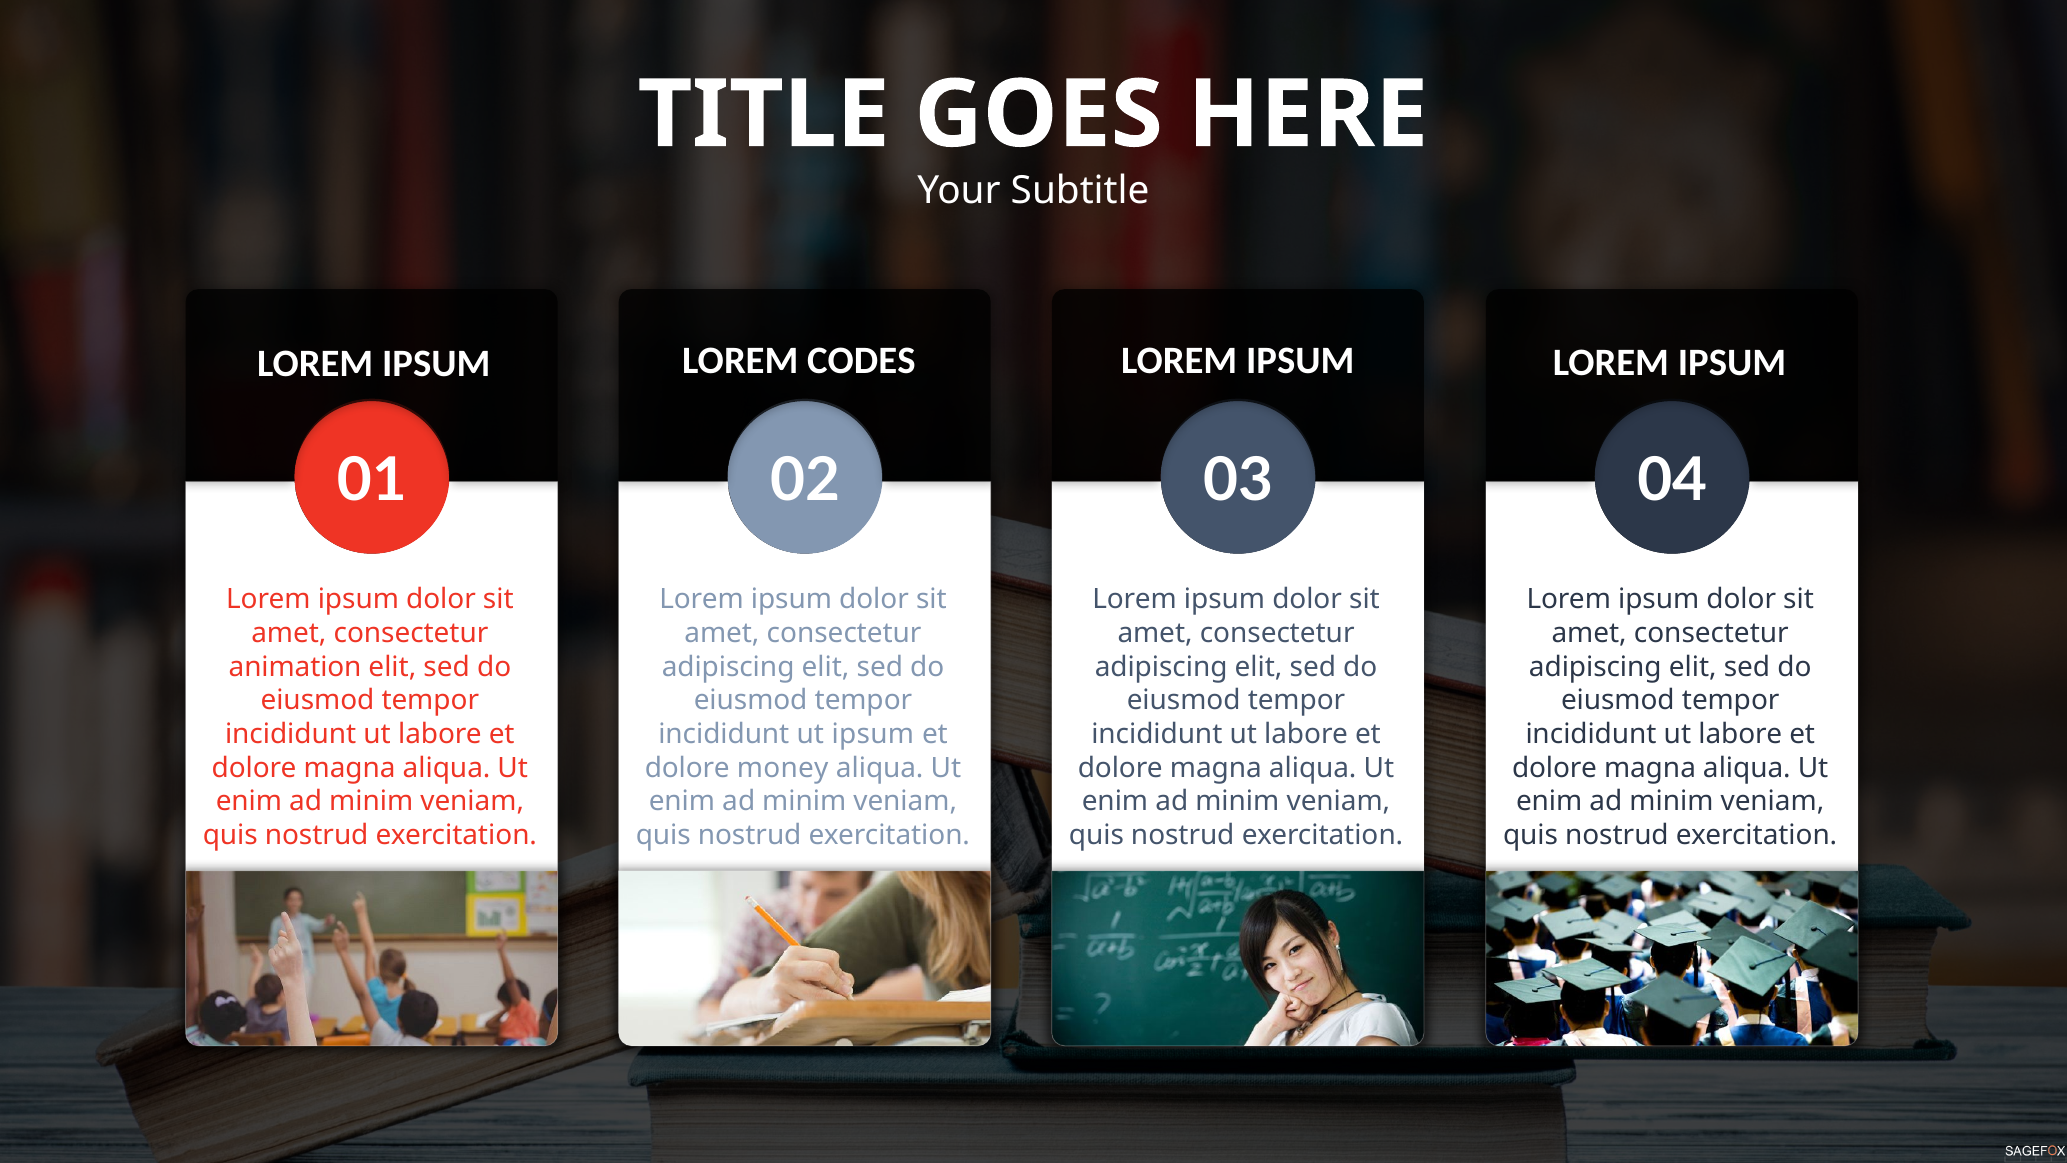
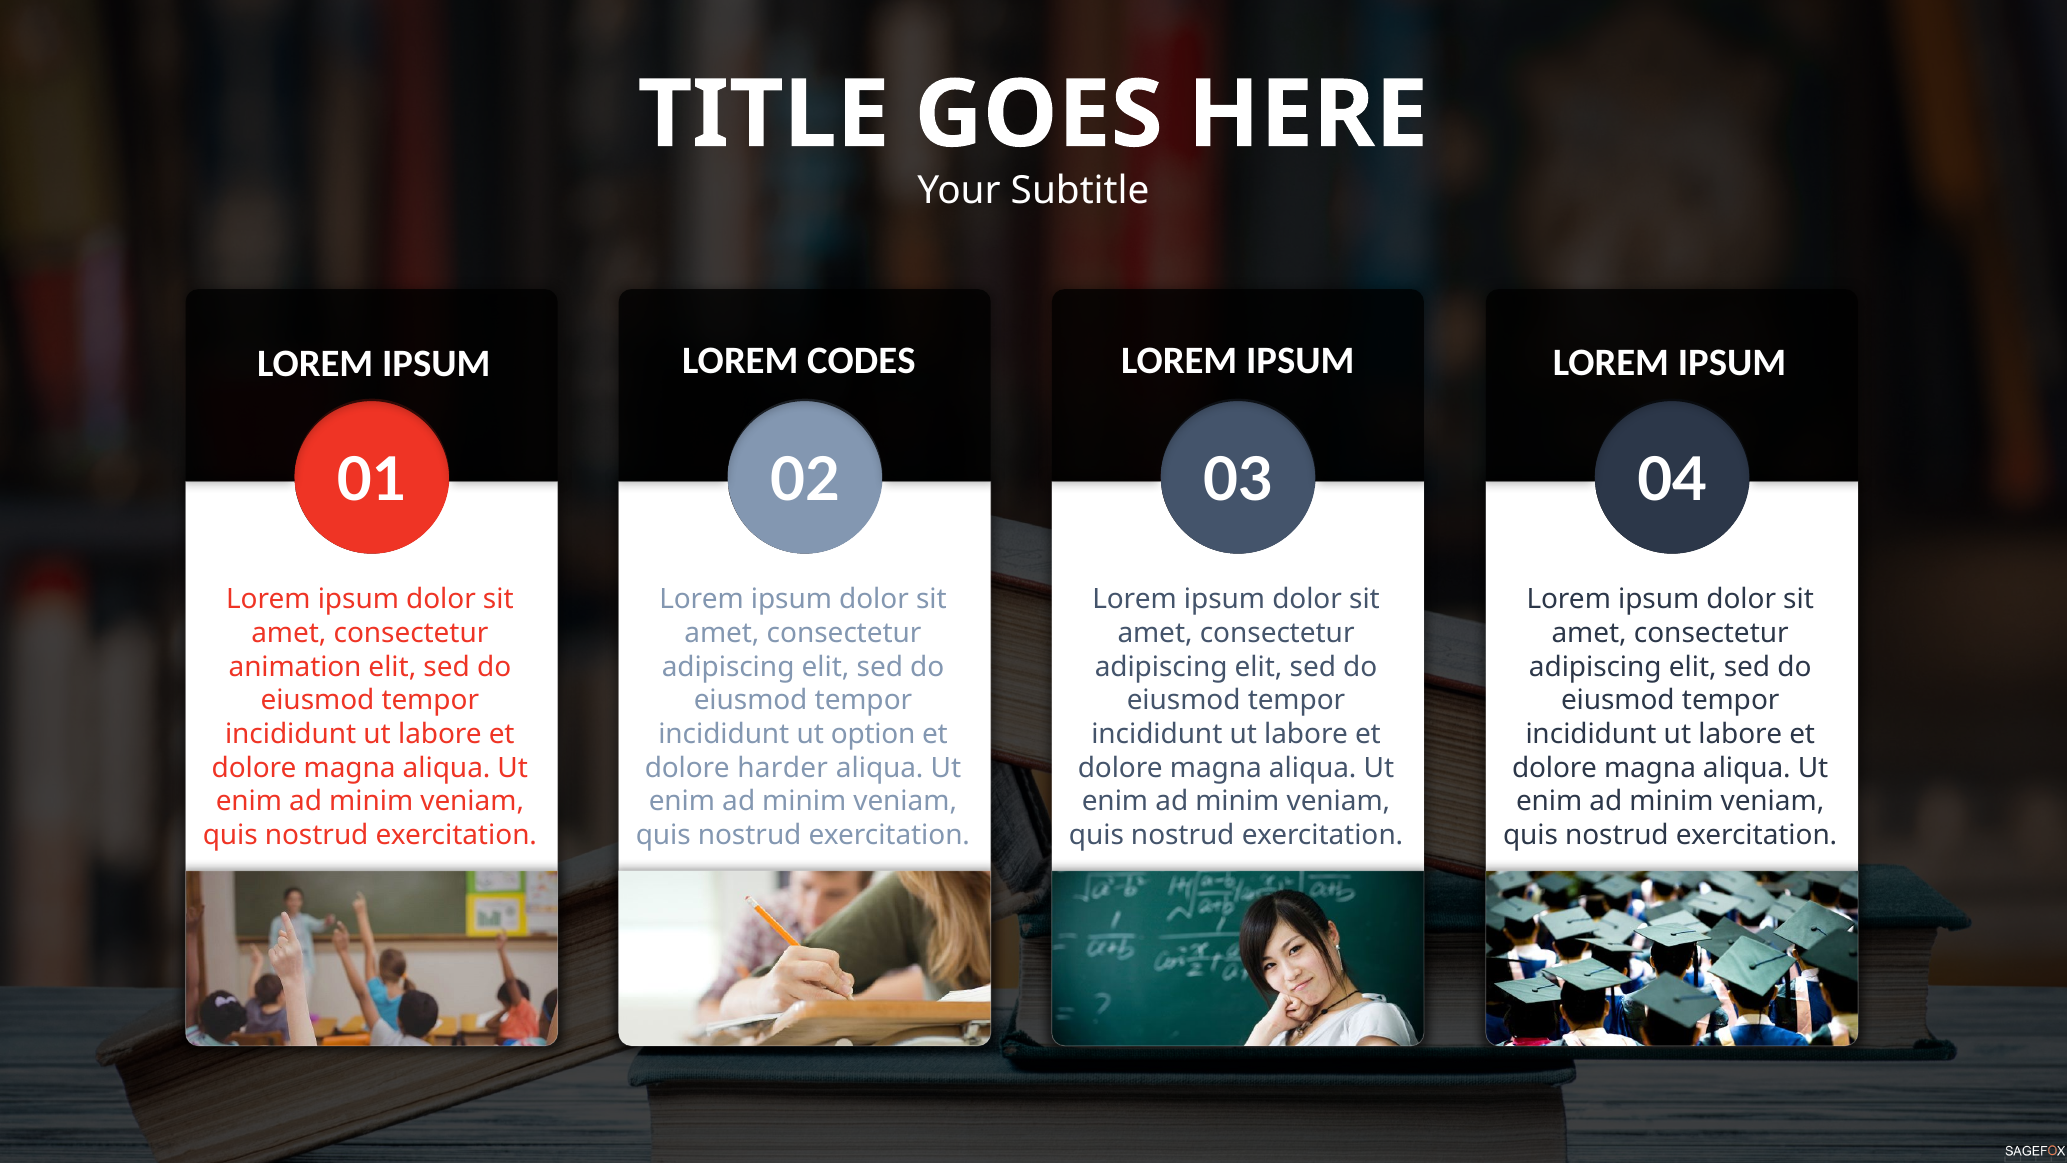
ut ipsum: ipsum -> option
money: money -> harder
